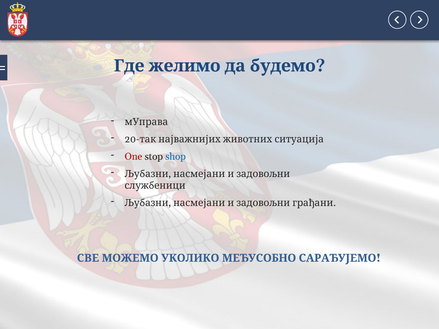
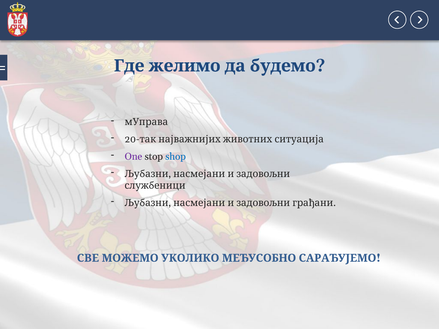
One colour: red -> purple
